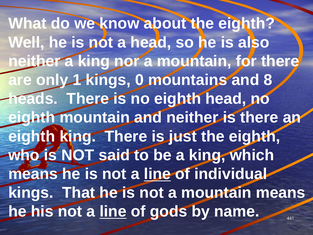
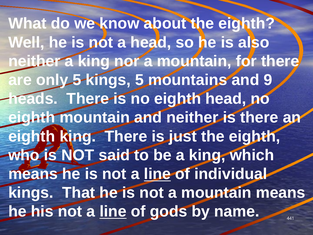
only 1: 1 -> 5
kings 0: 0 -> 5
8: 8 -> 9
